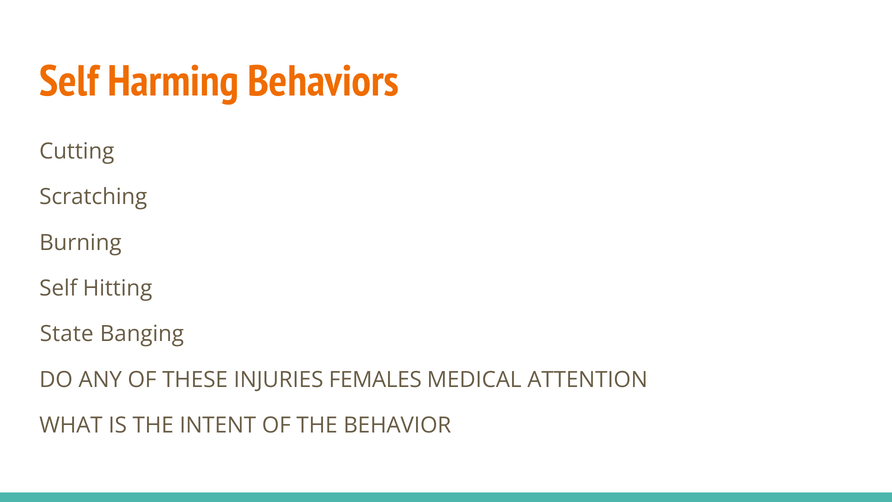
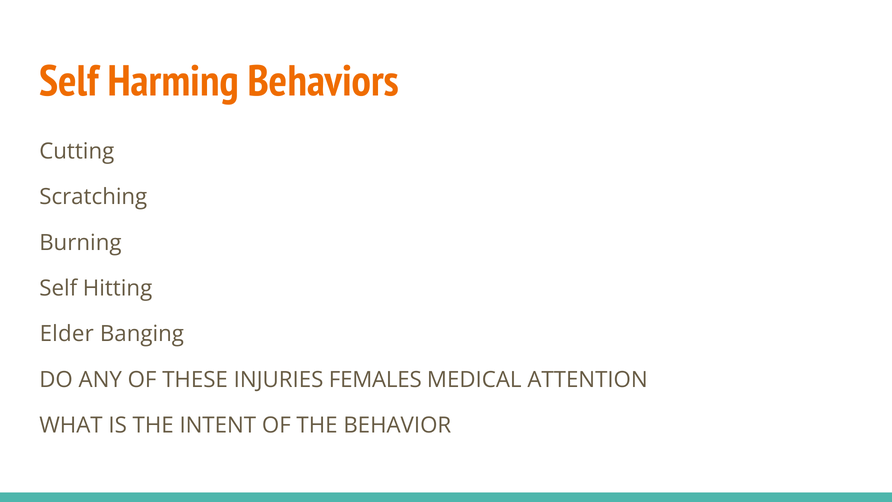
State: State -> Elder
